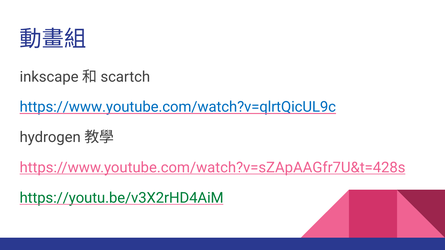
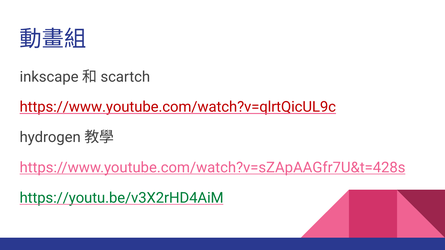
https://www.youtube.com/watch?v=qlrtQicUL9c colour: blue -> red
